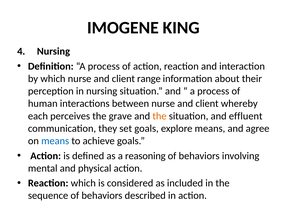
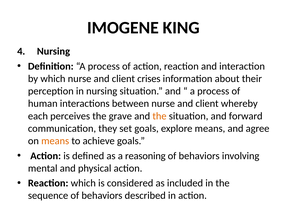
range: range -> crises
effluent: effluent -> forward
means at (55, 141) colour: blue -> orange
